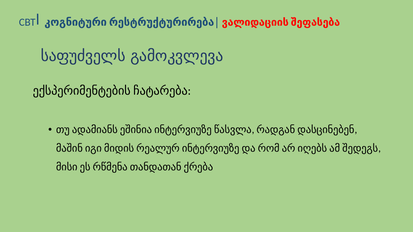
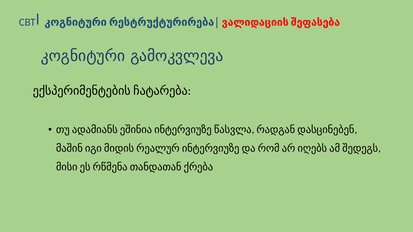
საფუძველს: საფუძველს -> კოგნიტური
